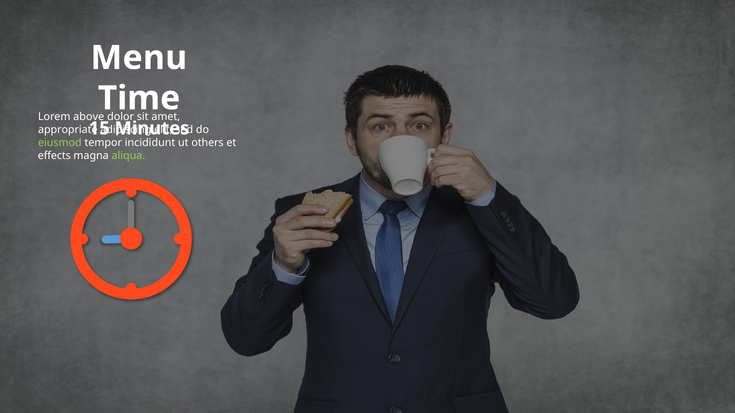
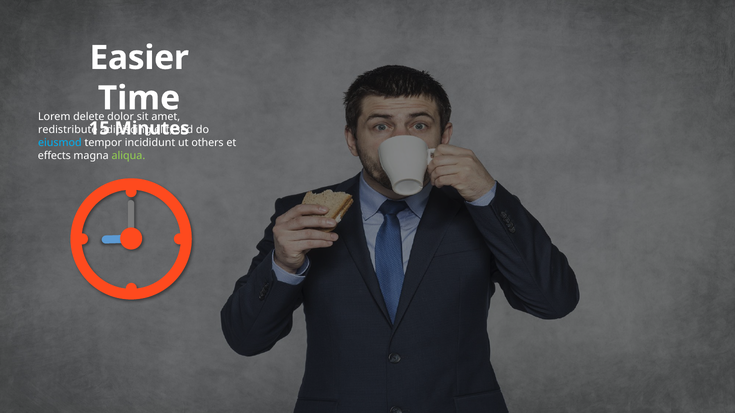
Menu: Menu -> Easier
above: above -> delete
appropriate: appropriate -> redistribute
eiusmod colour: light green -> light blue
